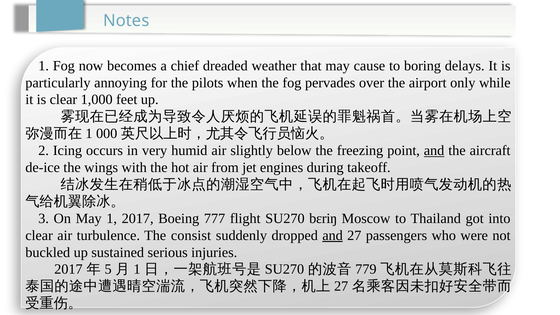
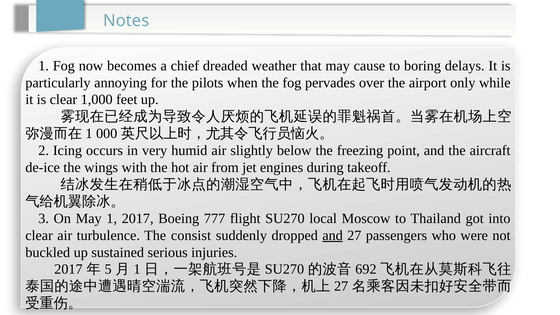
and at (434, 151) underline: present -> none
bɛriŋ: bɛriŋ -> local
779: 779 -> 692
